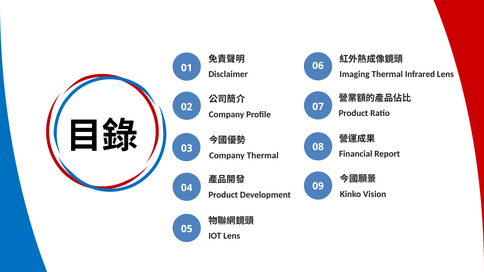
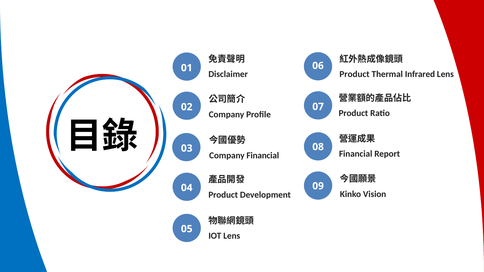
Imaging at (355, 74): Imaging -> Product
Company Thermal: Thermal -> Financial
